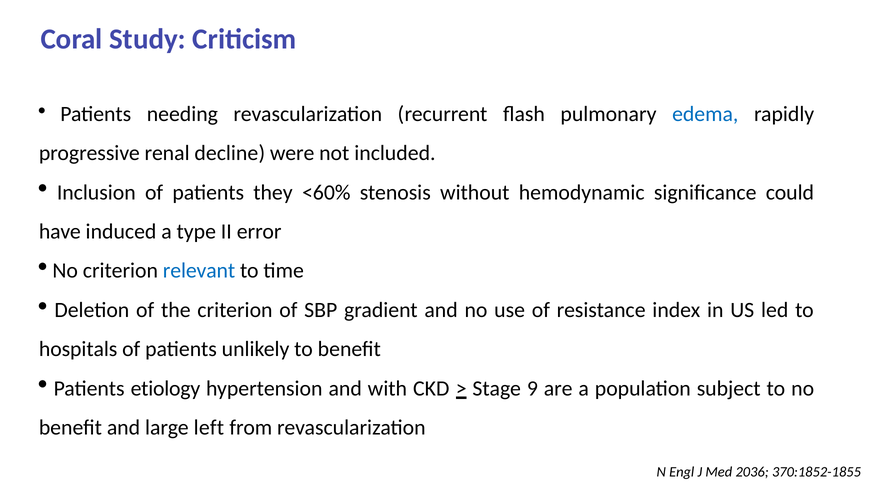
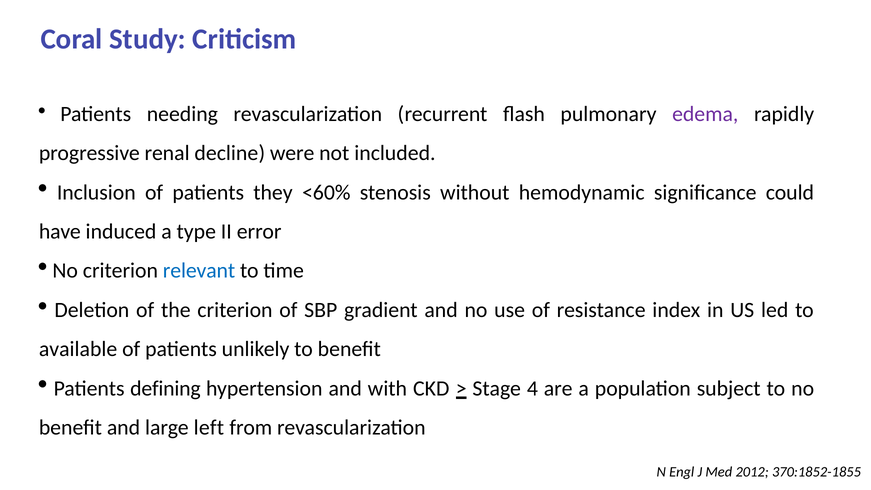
edema colour: blue -> purple
hospitals: hospitals -> available
etiology: etiology -> defining
9: 9 -> 4
2036: 2036 -> 2012
